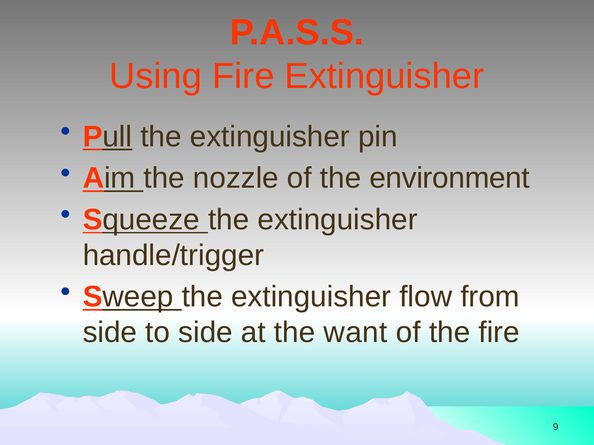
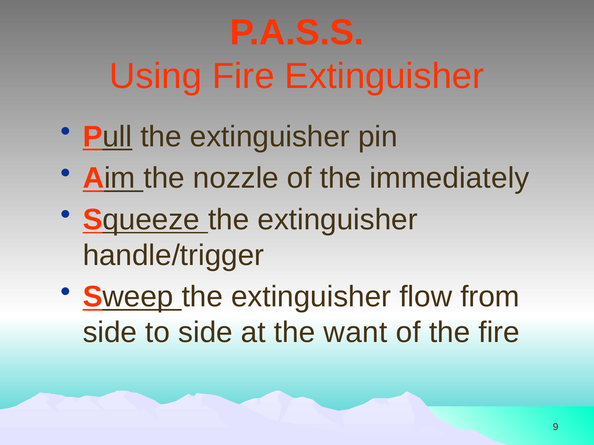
environment: environment -> immediately
